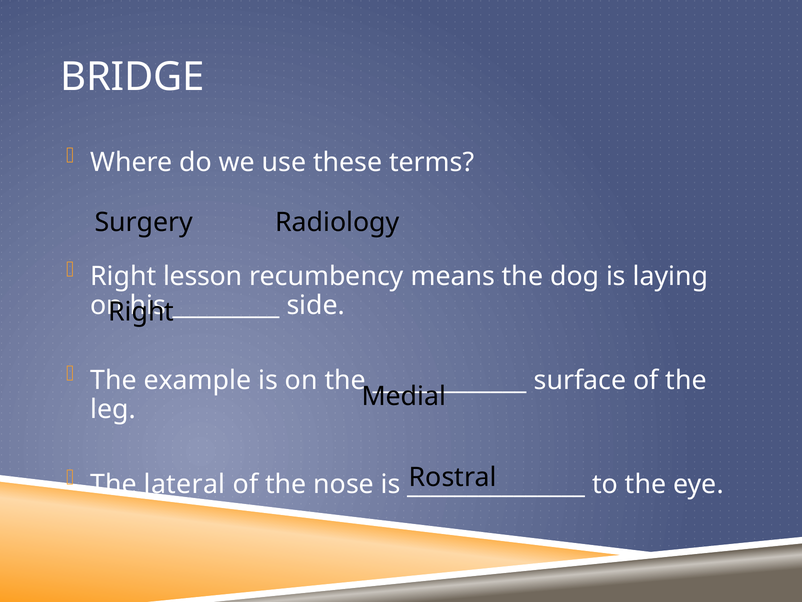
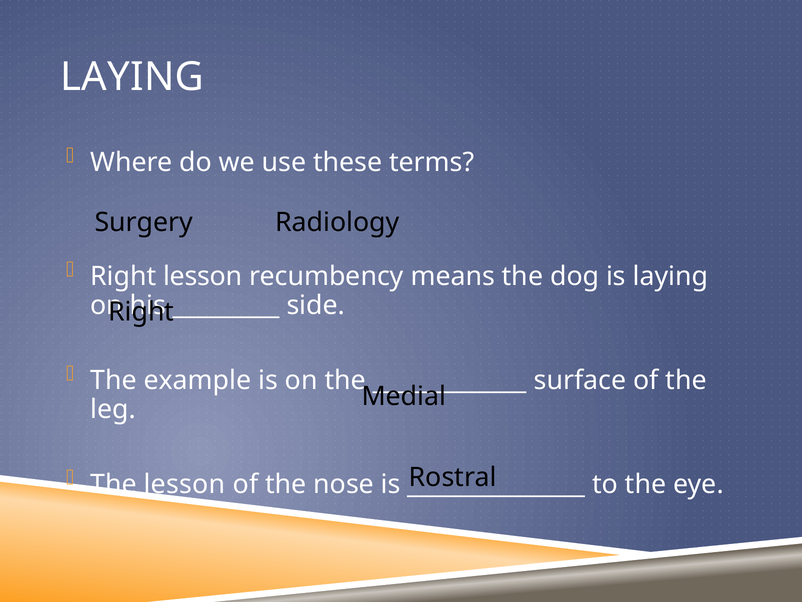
BRIDGE at (132, 77): BRIDGE -> LAYING
The lateral: lateral -> lesson
